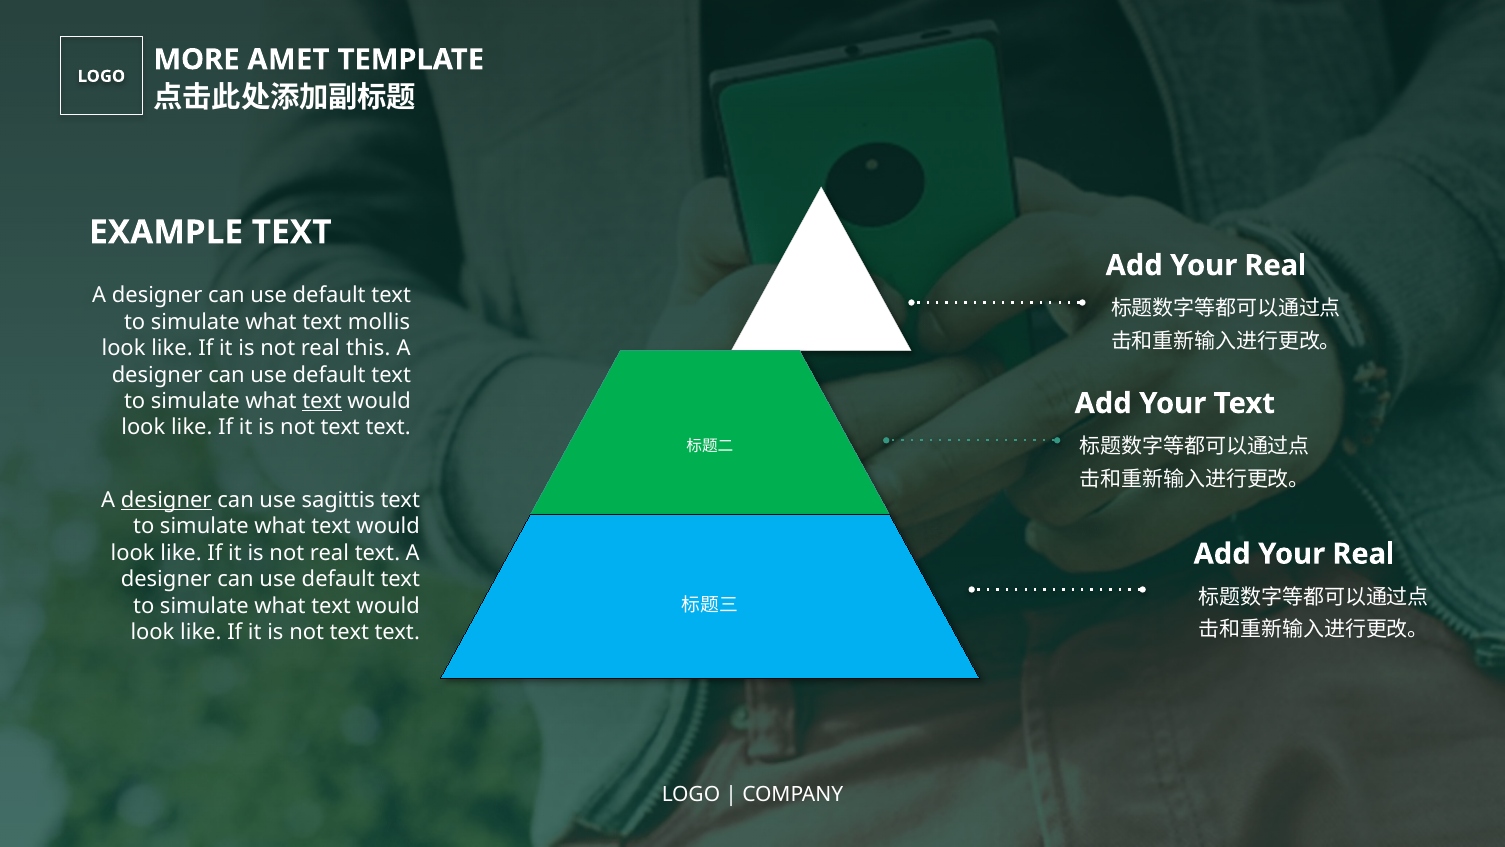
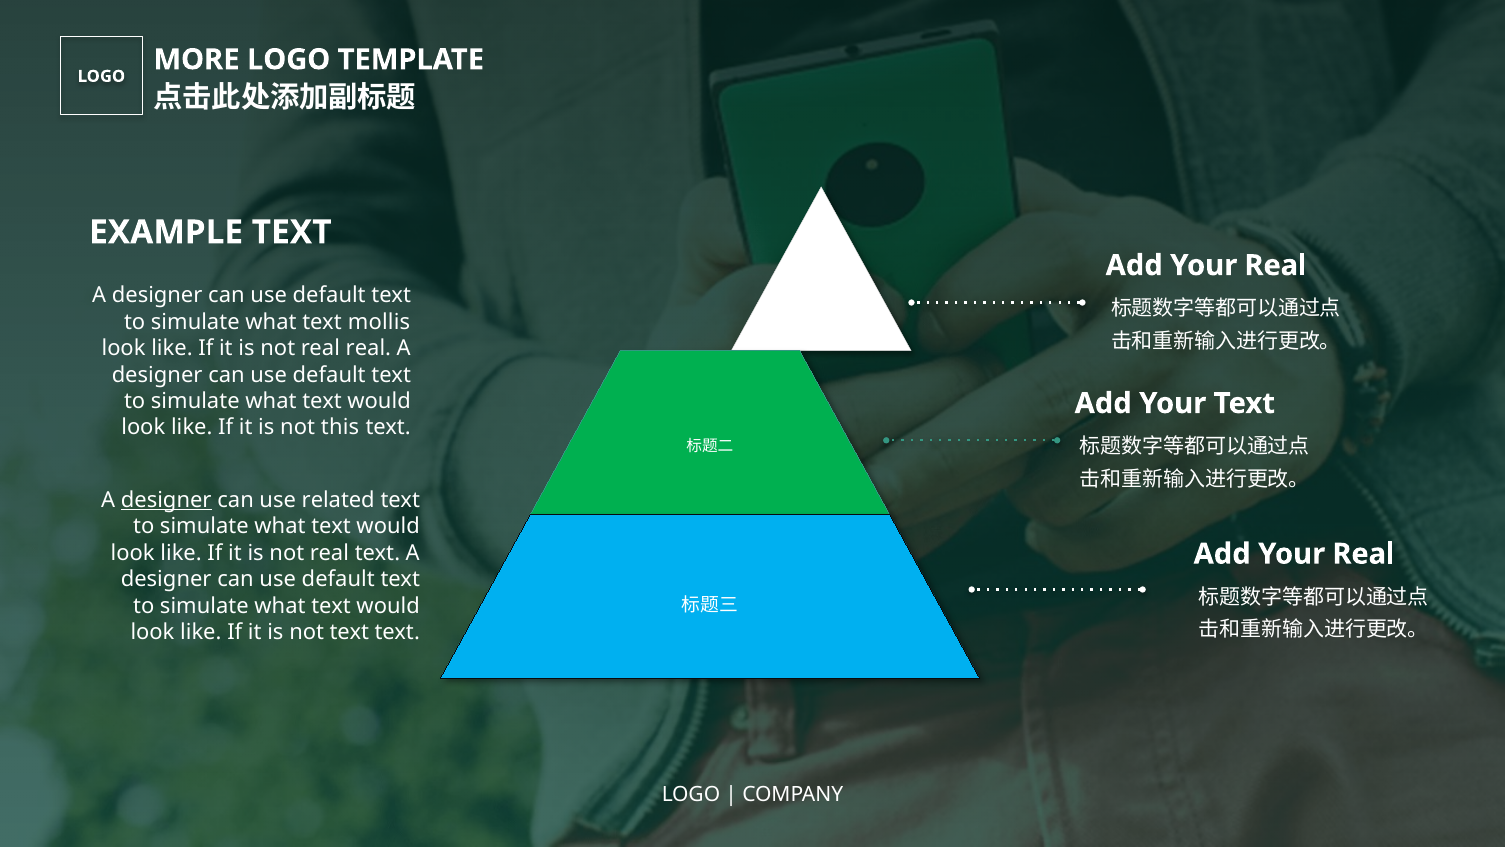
MORE AMET: AMET -> LOGO
real this: this -> real
text at (322, 401) underline: present -> none
text at (340, 427): text -> this
sagittis: sagittis -> related
